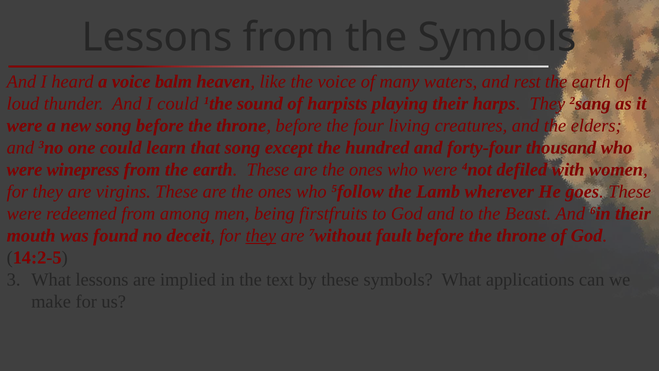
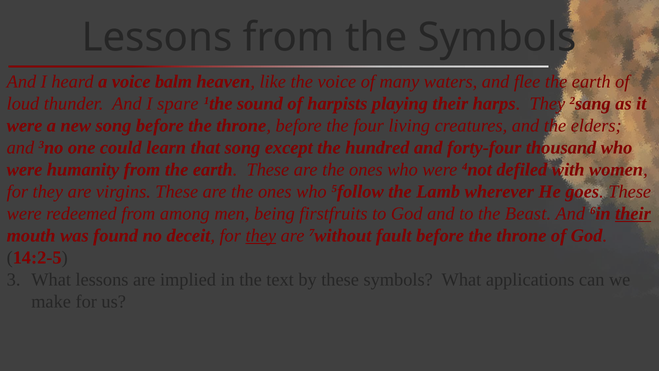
rest: rest -> flee
I could: could -> spare
winepress: winepress -> humanity
their at (633, 213) underline: none -> present
